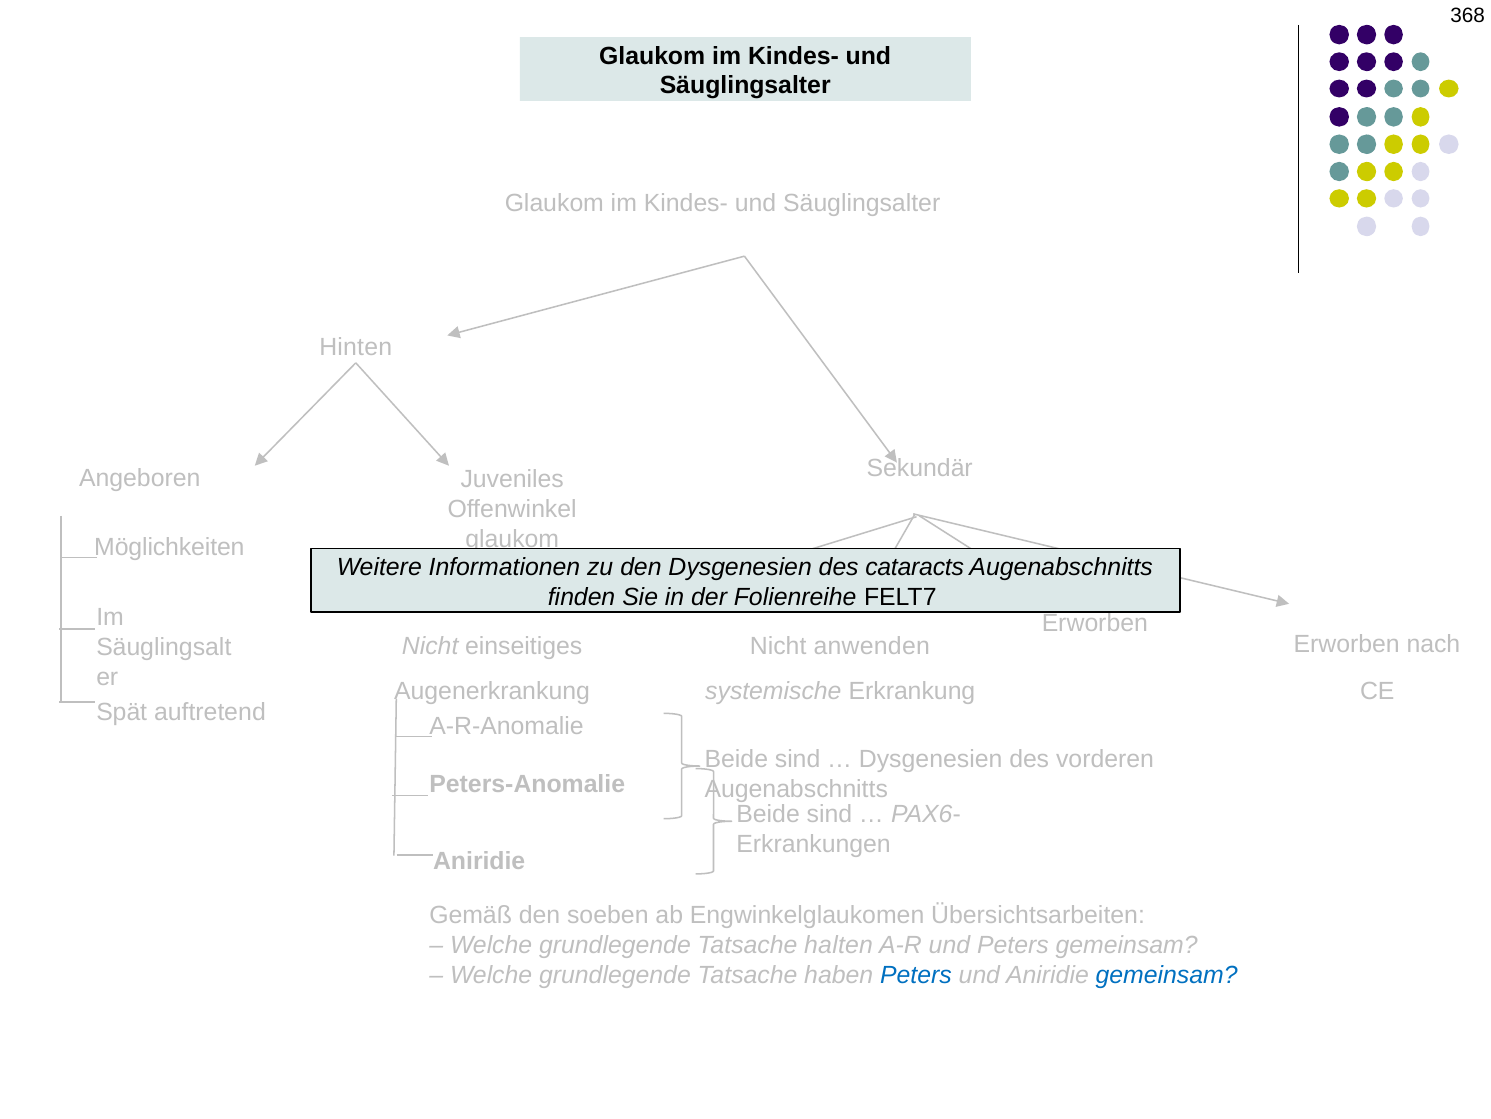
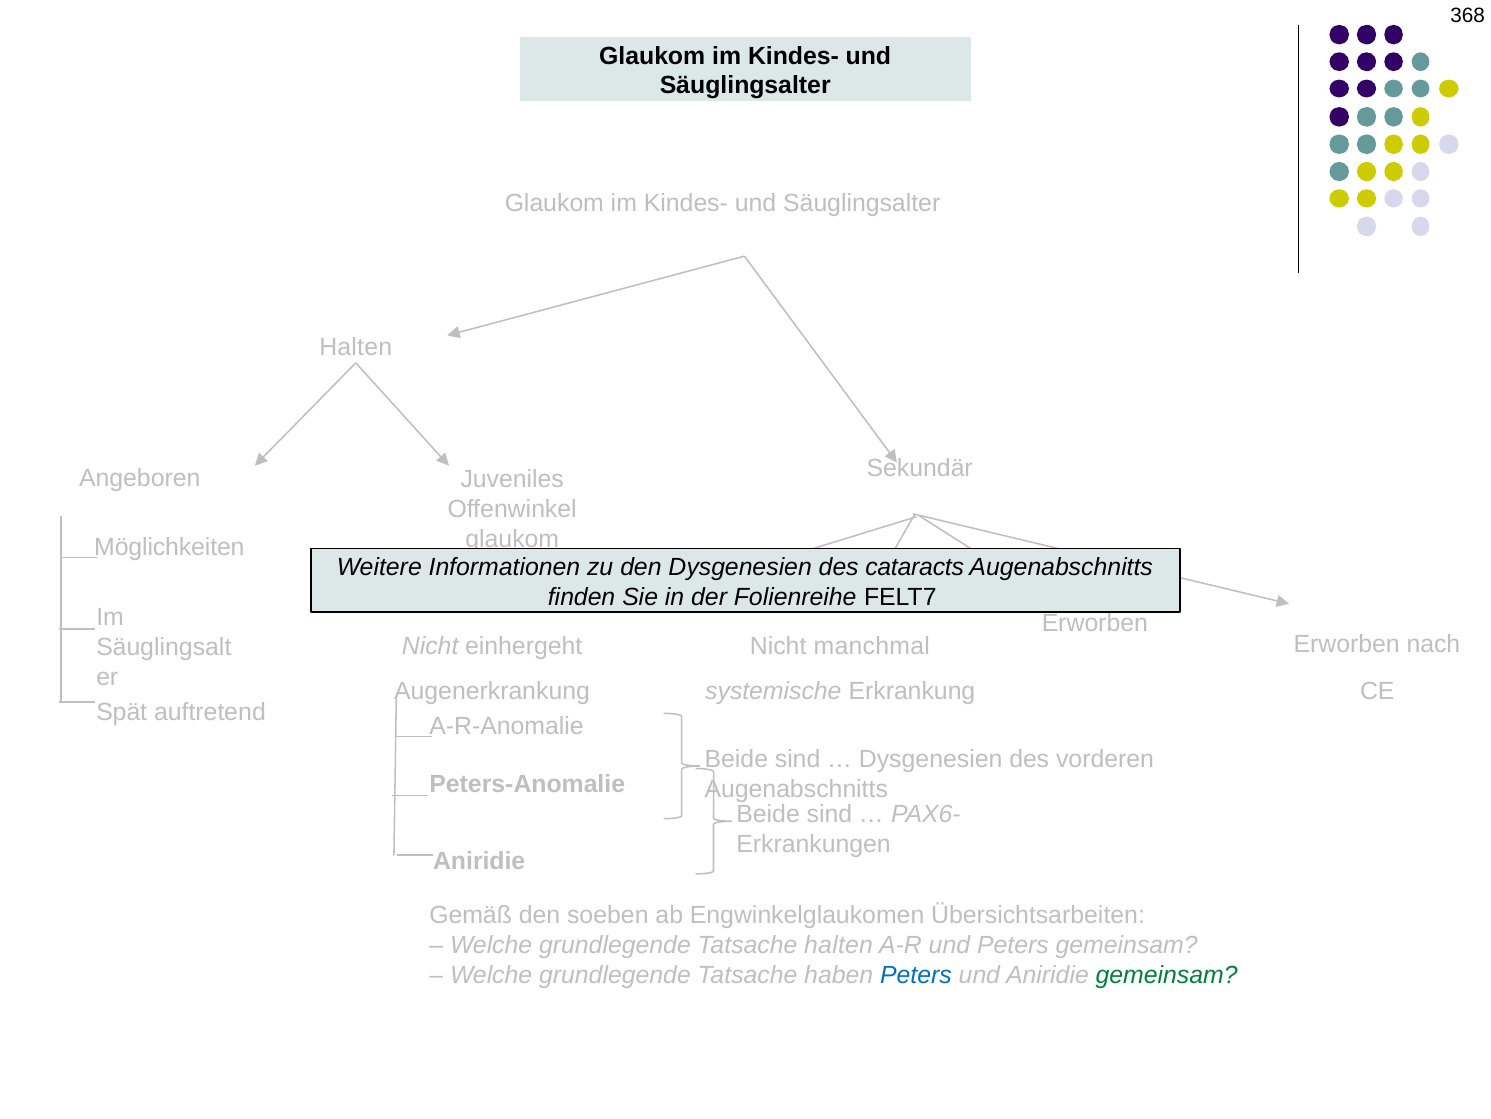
Hinten at (356, 347): Hinten -> Halten
einseitiges: einseitiges -> einhergeht
anwenden: anwenden -> manchmal
gemeinsam at (1167, 975) colour: blue -> green
